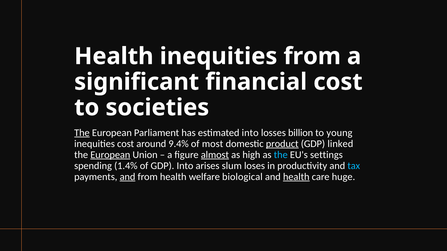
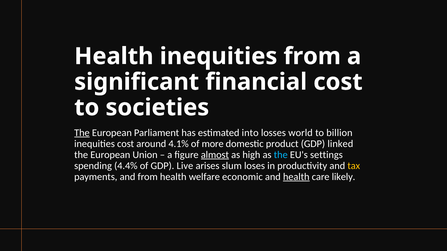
billion: billion -> world
young: young -> billion
9.4%: 9.4% -> 4.1%
most: most -> more
product underline: present -> none
European at (110, 155) underline: present -> none
1.4%: 1.4% -> 4.4%
GDP Into: Into -> Live
tax colour: light blue -> yellow
and at (127, 177) underline: present -> none
biological: biological -> economic
huge: huge -> likely
